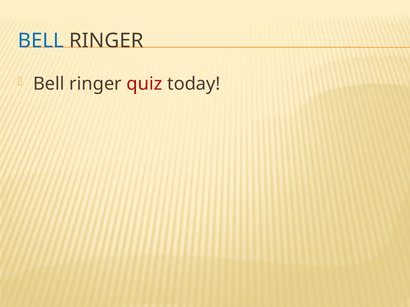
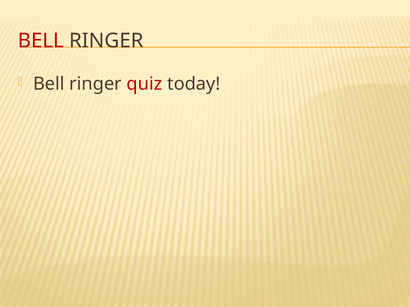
BELL at (41, 41) colour: blue -> red
